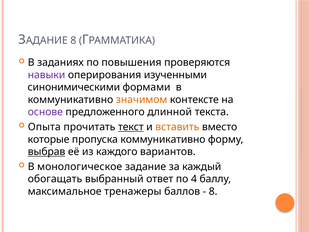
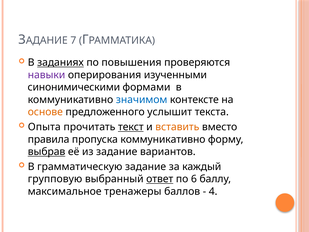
8 at (73, 40): 8 -> 7
заданиях underline: none -> present
значимом colour: orange -> blue
основе colour: purple -> orange
длинной: длинной -> услышит
которые: которые -> правила
из каждого: каждого -> задание
монологическое: монологическое -> грамматическую
обогащать: обогащать -> групповую
ответ underline: none -> present
4: 4 -> 6
8 at (213, 191): 8 -> 4
